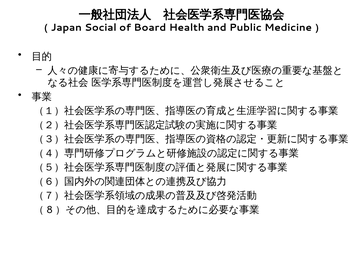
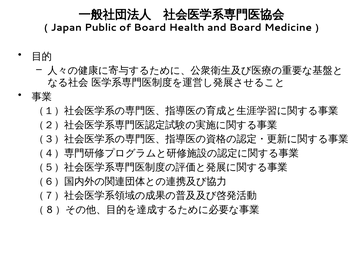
Social: Social -> Public
and Public: Public -> Board
